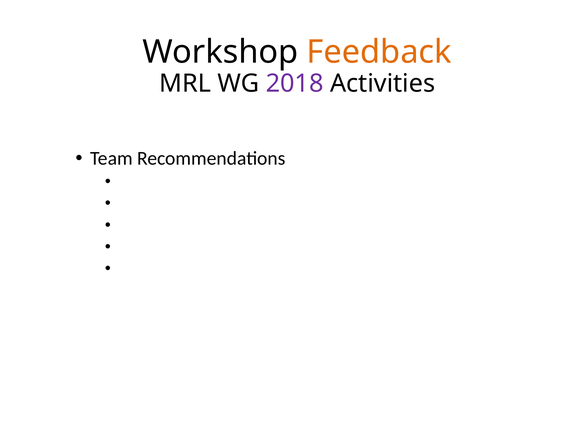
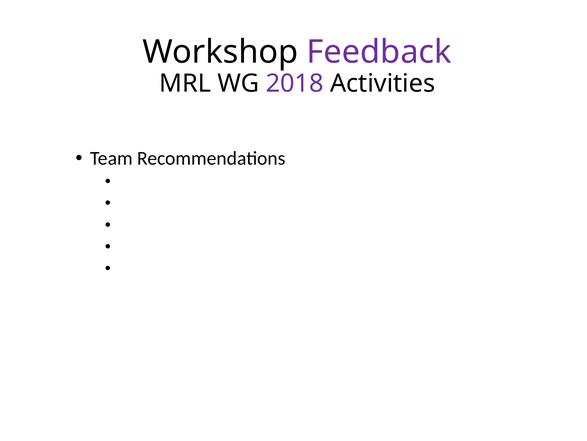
Feedback colour: orange -> purple
